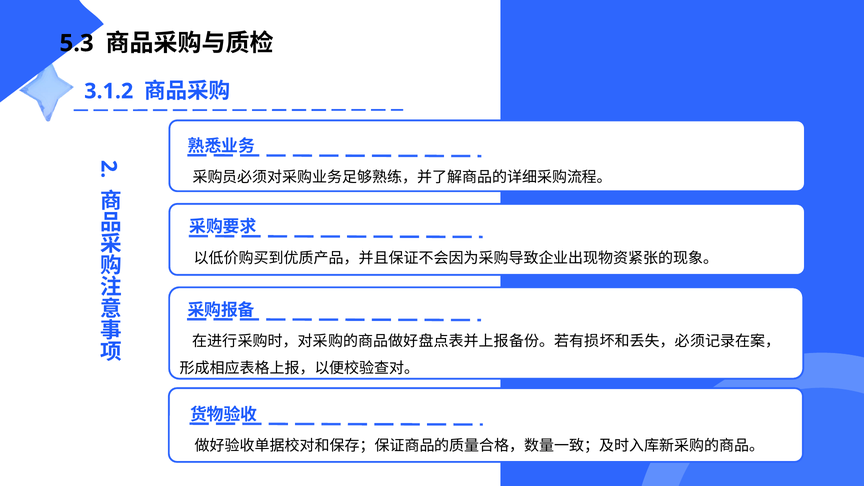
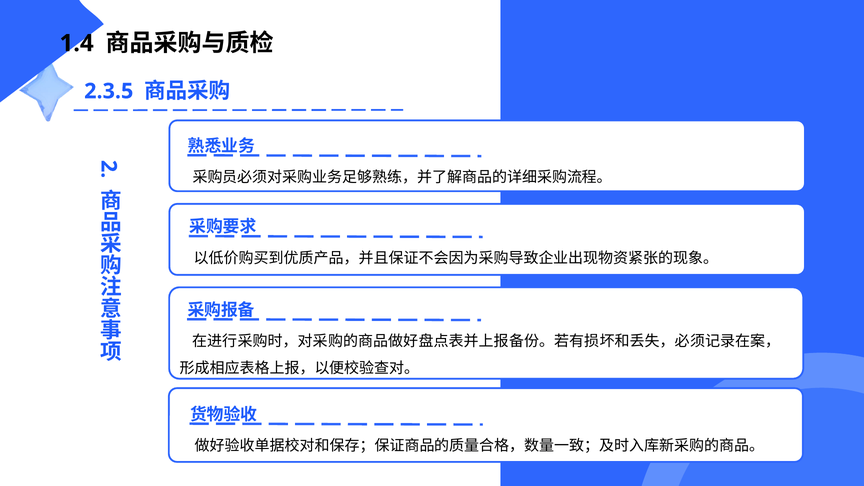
5.3: 5.3 -> 1.4
3.1.2: 3.1.2 -> 2.3.5
